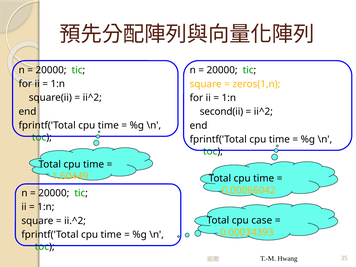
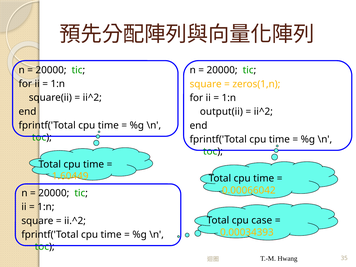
second(ii: second(ii -> output(ii
